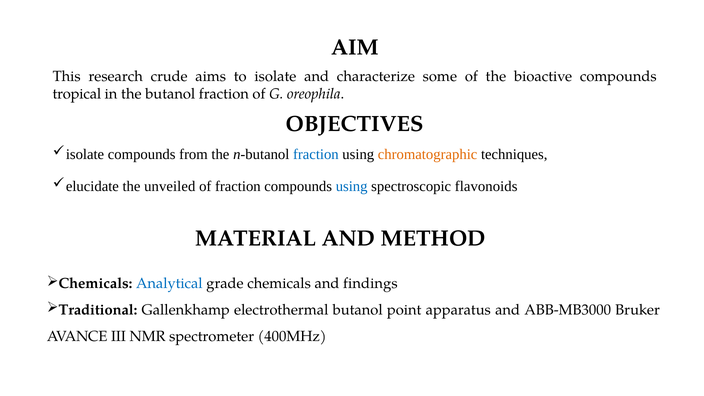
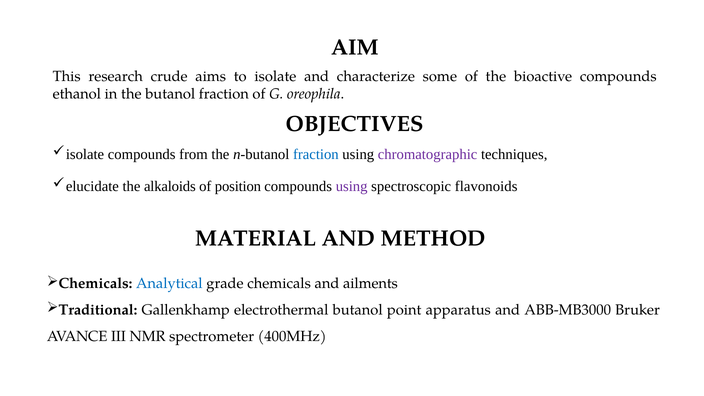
tropical: tropical -> ethanol
chromatographic colour: orange -> purple
unveiled: unveiled -> alkaloids
of fraction: fraction -> position
using at (352, 186) colour: blue -> purple
findings: findings -> ailments
